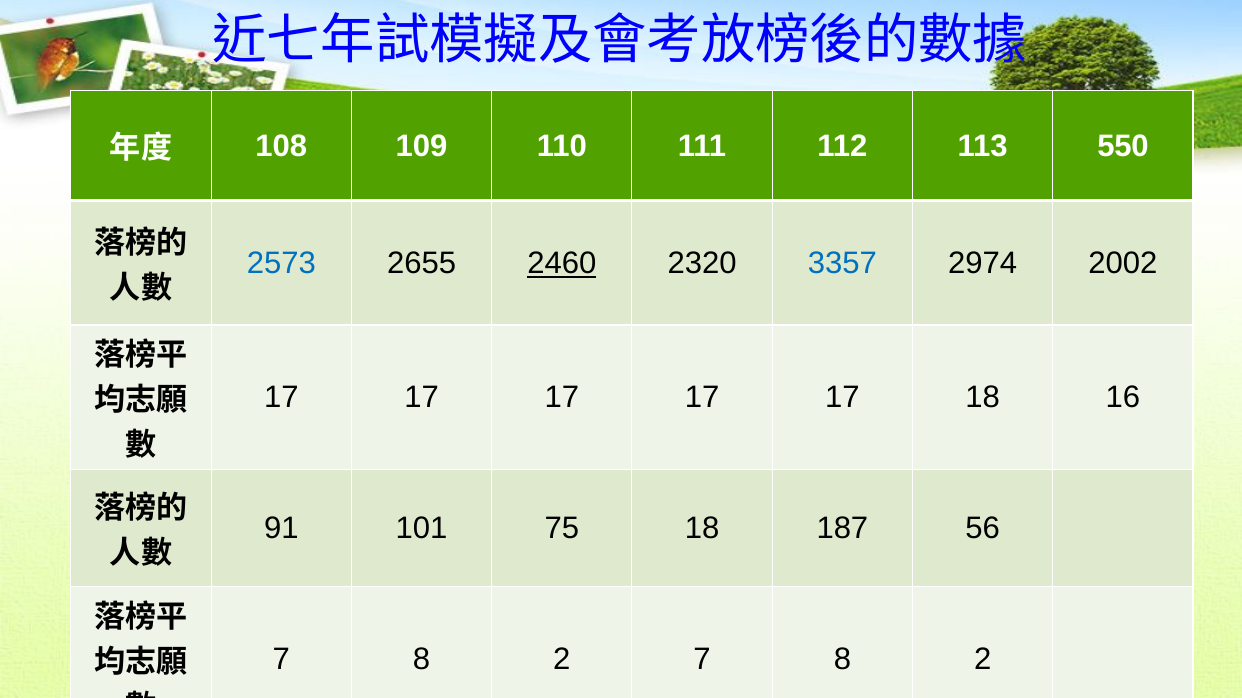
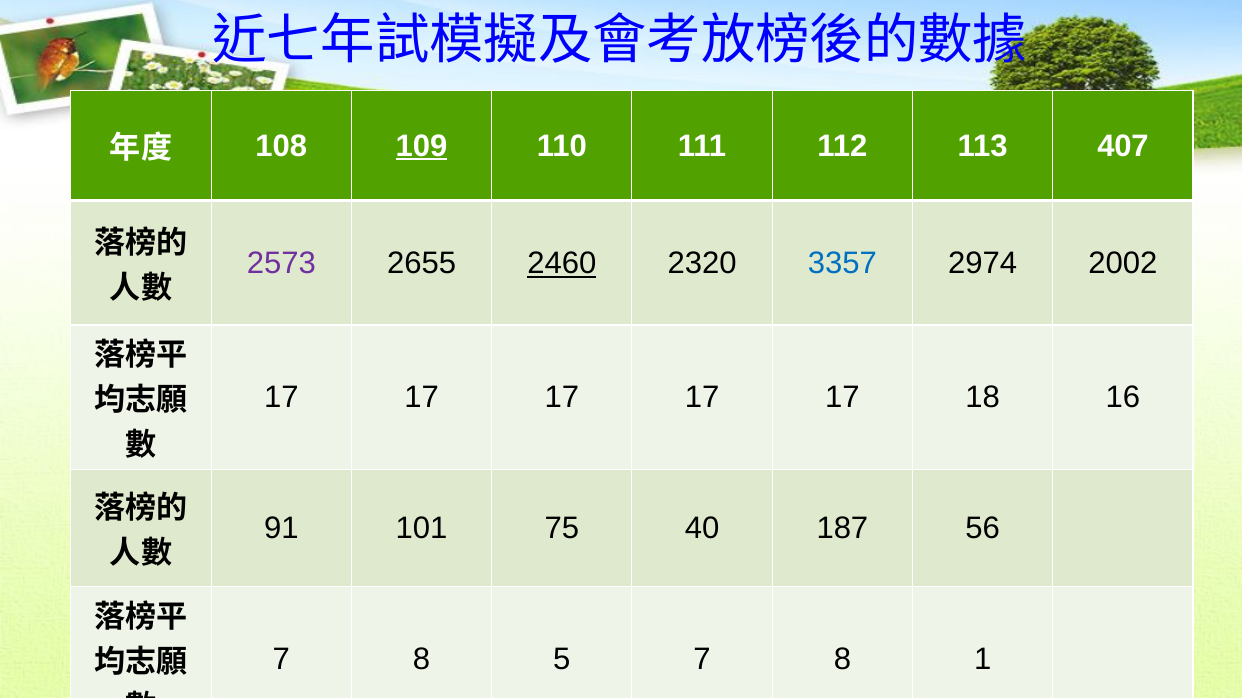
109 underline: none -> present
550: 550 -> 407
2573 colour: blue -> purple
75 18: 18 -> 40
2 at (562, 660): 2 -> 5
2 at (983, 660): 2 -> 1
